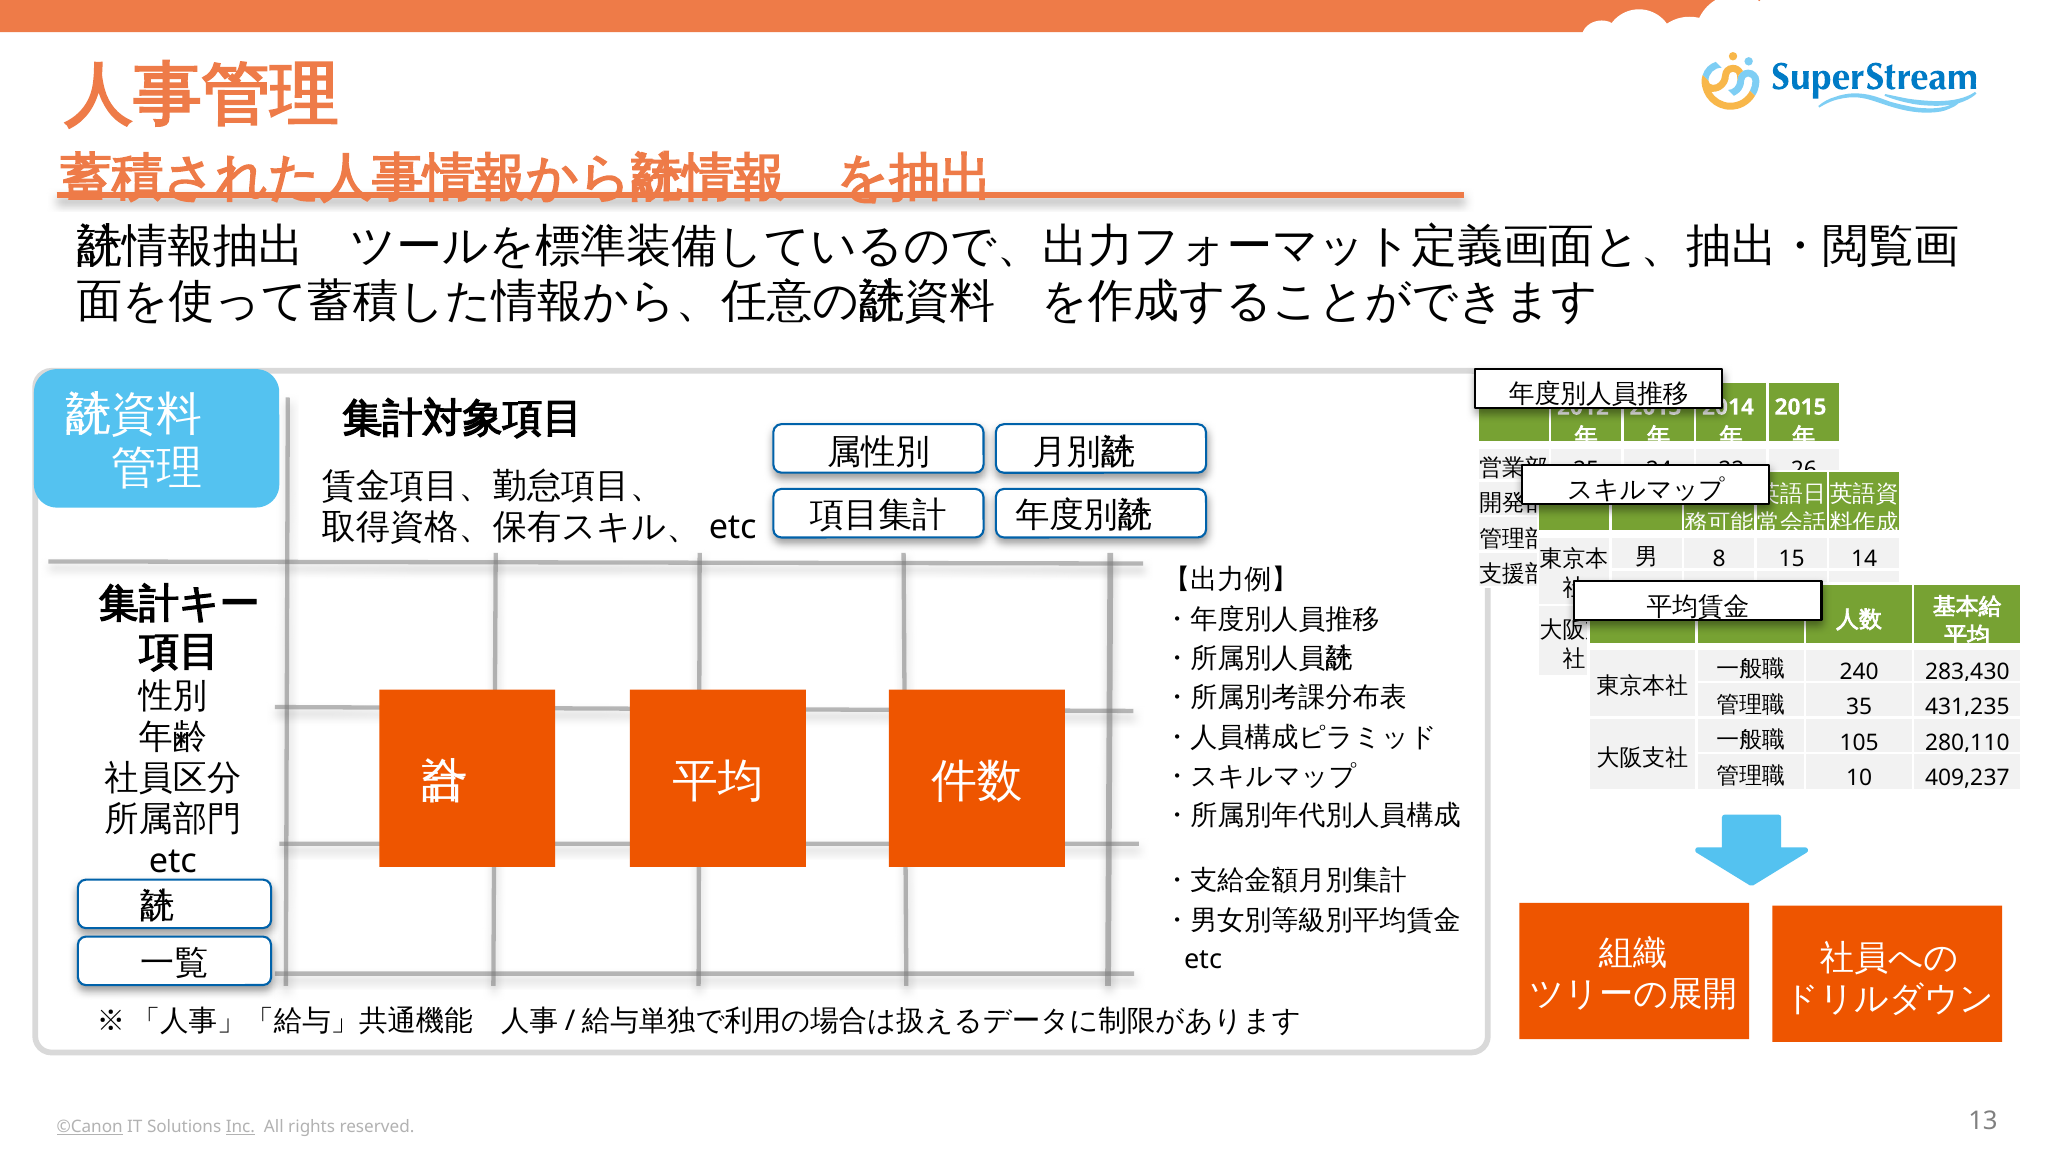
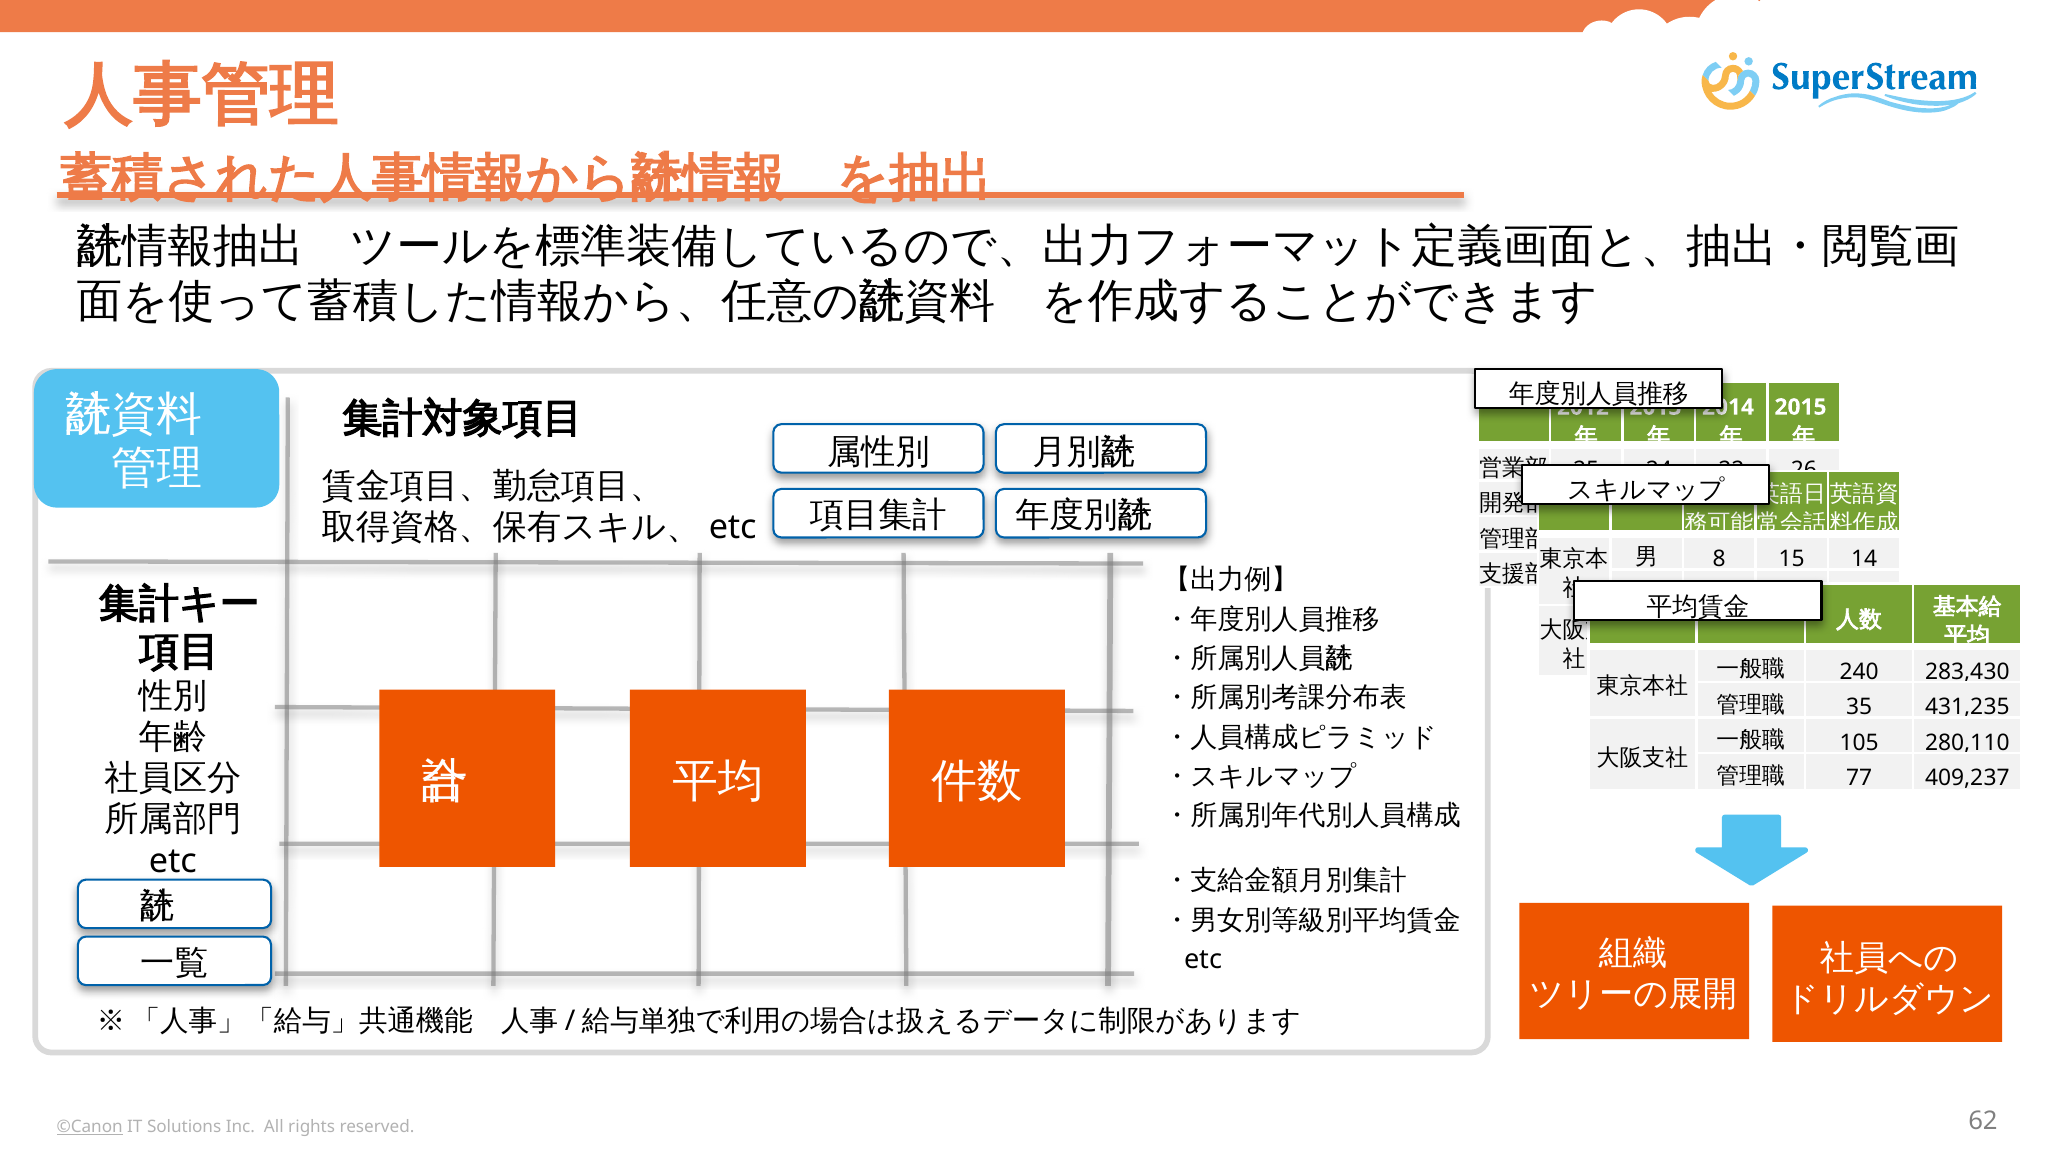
10 at (1859, 778): 10 -> 77
Inc underline: present -> none
13: 13 -> 62
